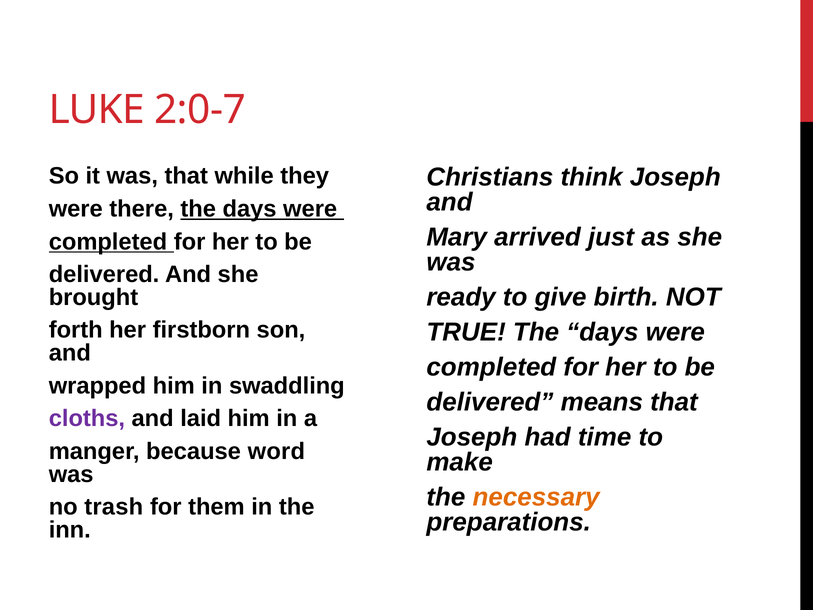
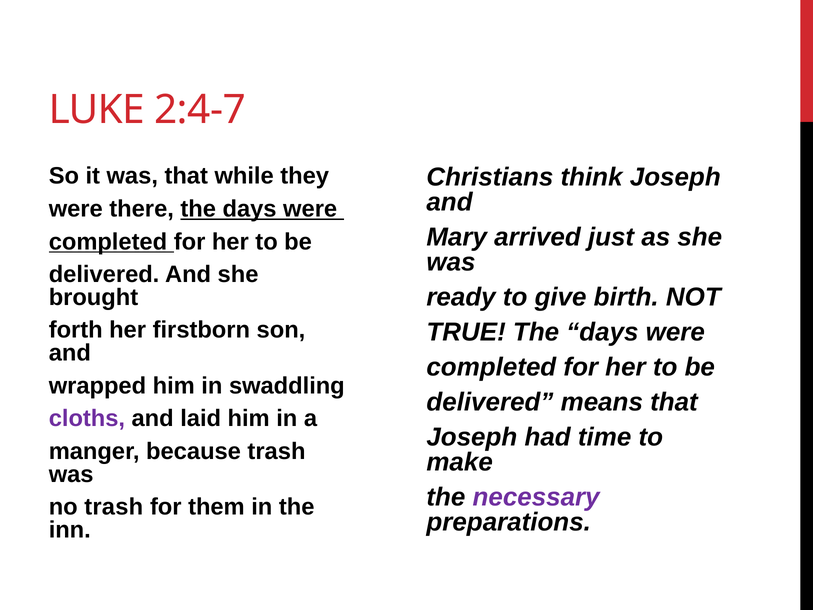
2:0-7: 2:0-7 -> 2:4-7
because word: word -> trash
necessary colour: orange -> purple
